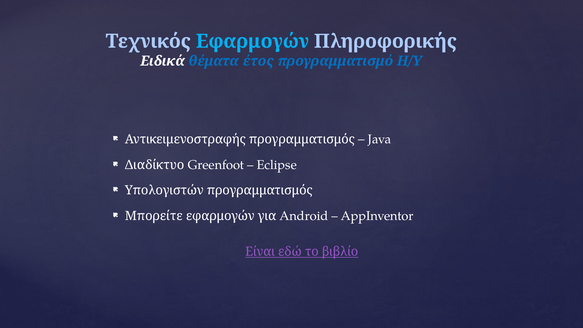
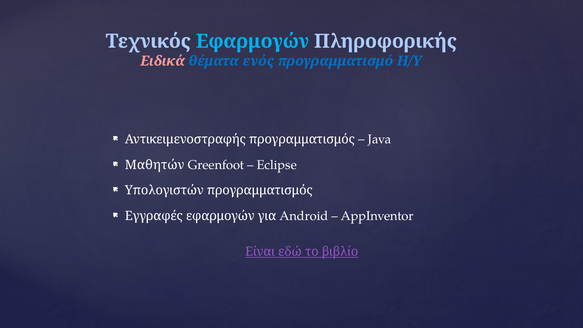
Ειδικά colour: white -> pink
έτος: έτος -> ενός
Διαδίκτυο: Διαδίκτυο -> Μαθητών
Μπορείτε: Μπορείτε -> Εγγραφές
